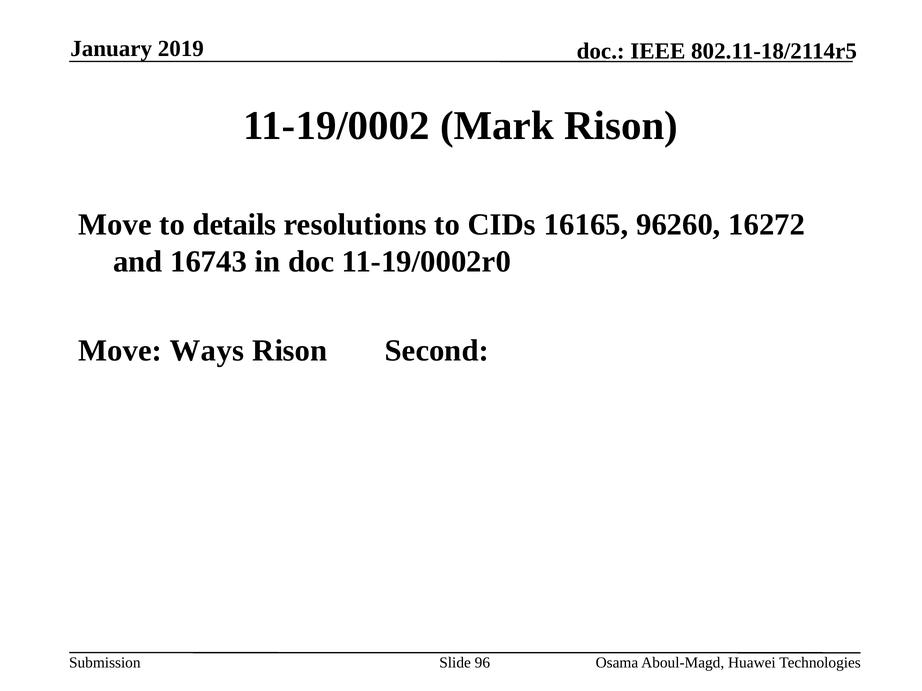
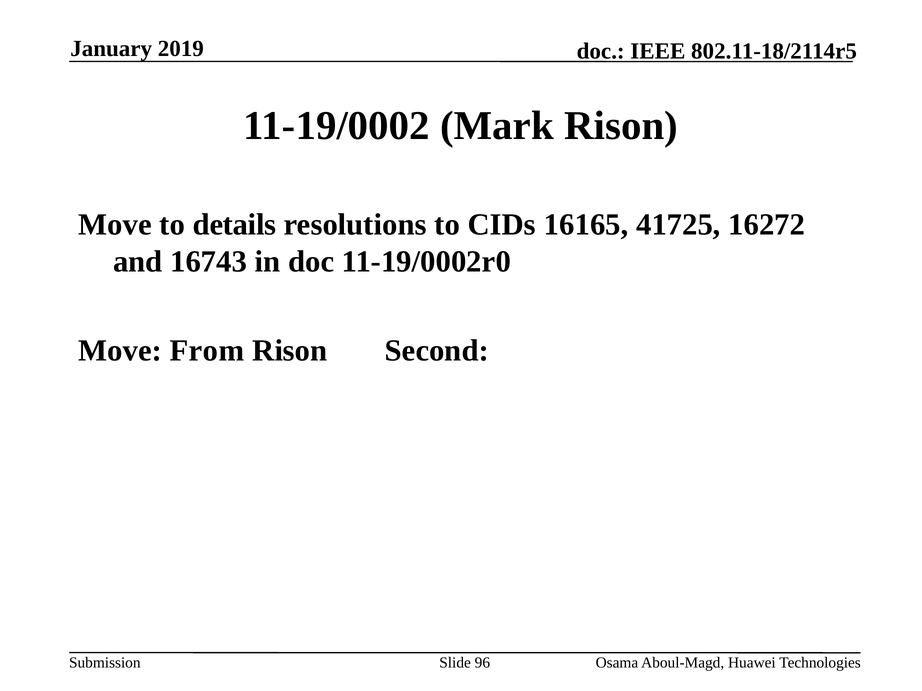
96260: 96260 -> 41725
Ways: Ways -> From
